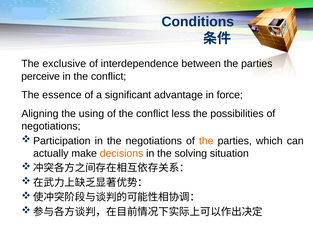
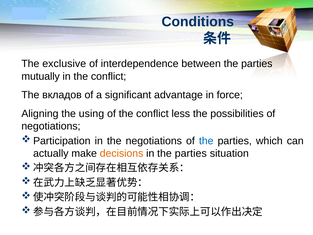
perceive: perceive -> mutually
essence: essence -> вкладов
the at (206, 141) colour: orange -> blue
in the solving: solving -> parties
